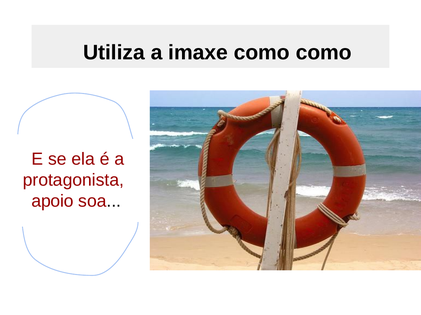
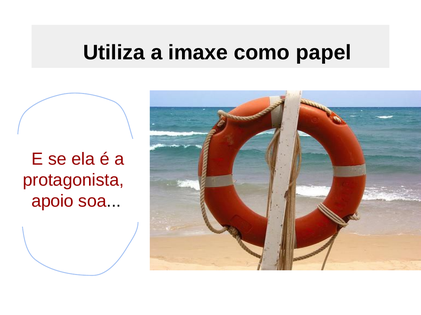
como como: como -> papel
